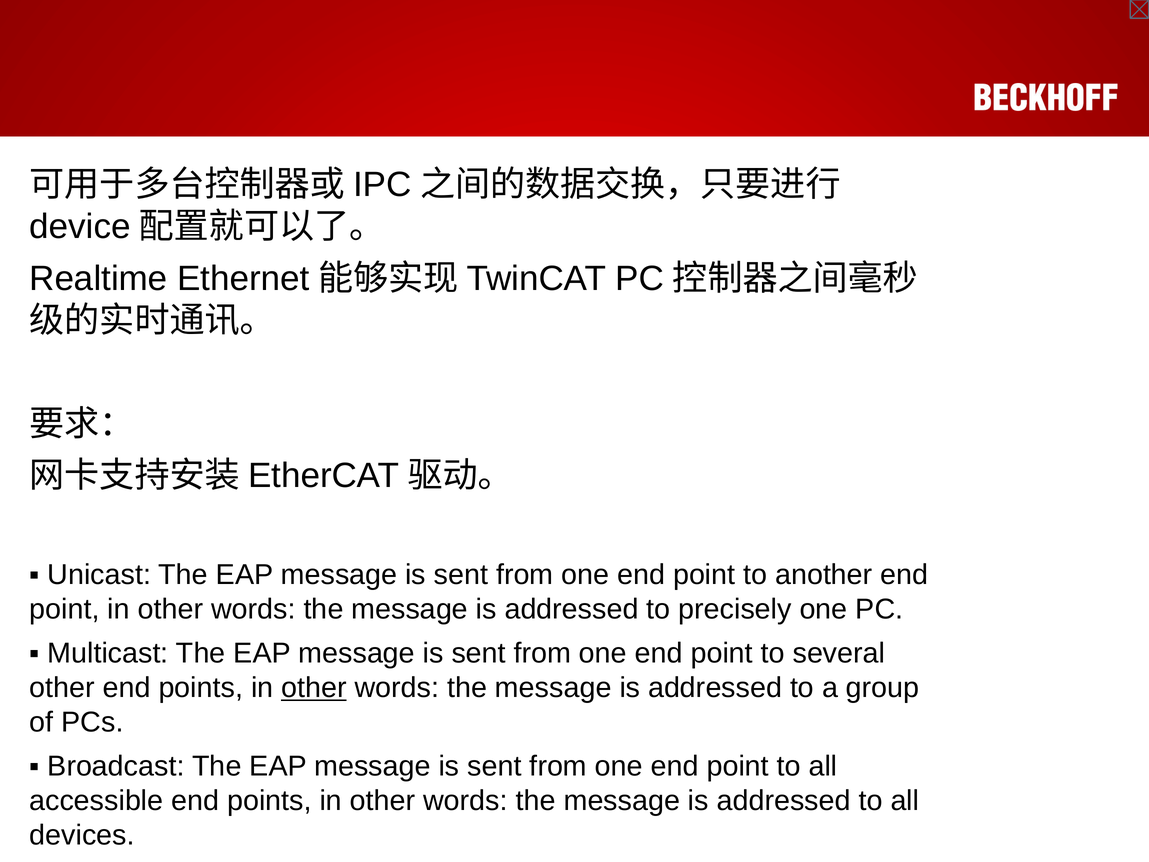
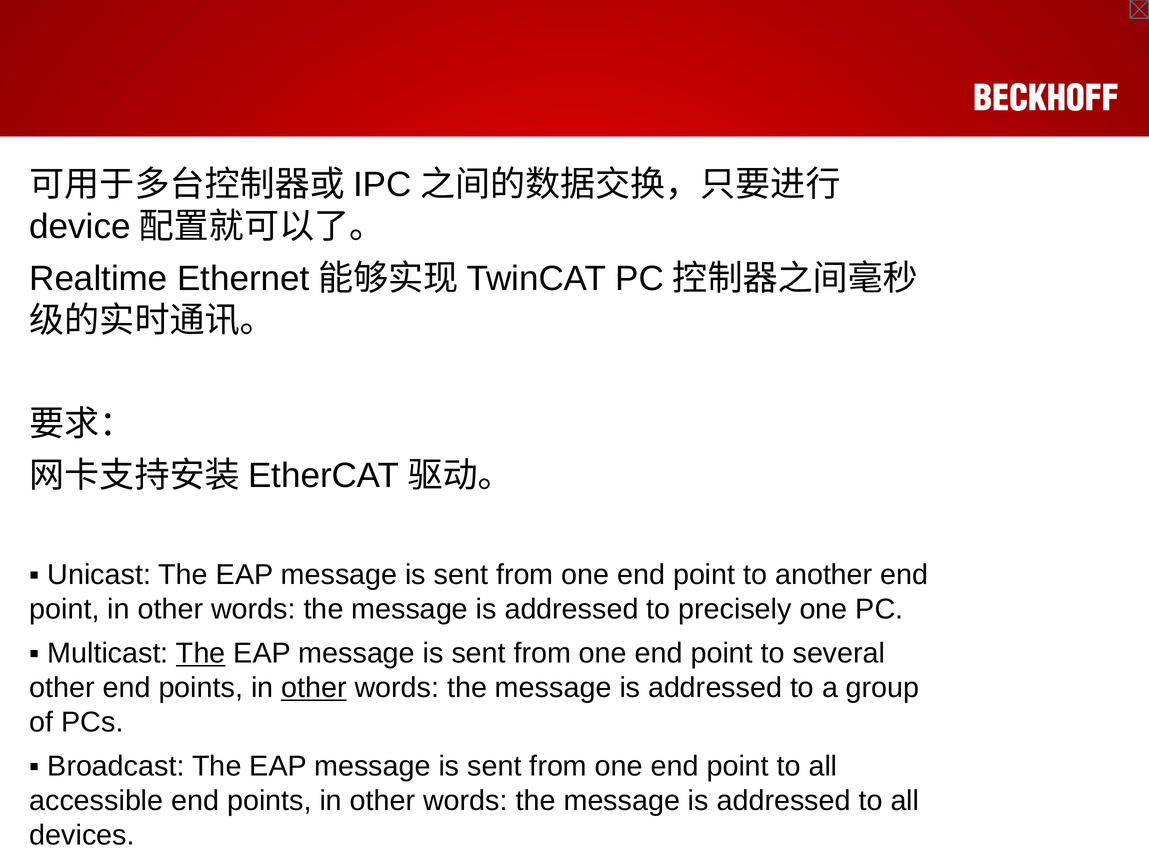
The at (201, 653) underline: none -> present
